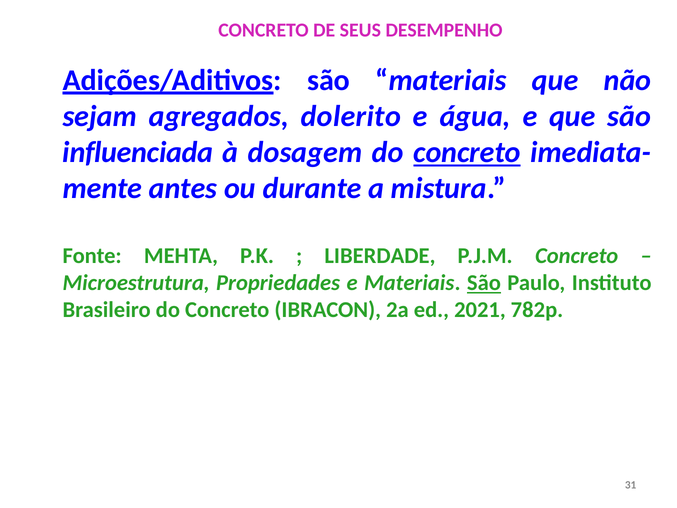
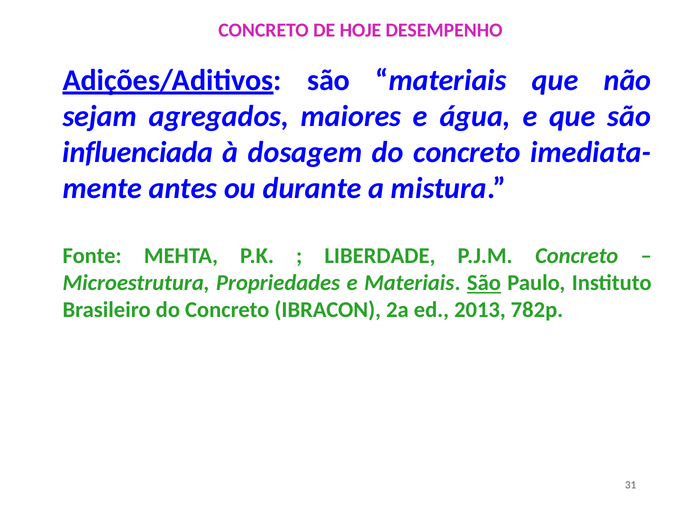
SEUS: SEUS -> HOJE
dolerito: dolerito -> maiores
concreto at (467, 152) underline: present -> none
2021: 2021 -> 2013
